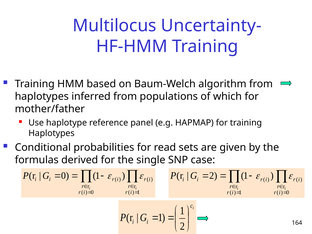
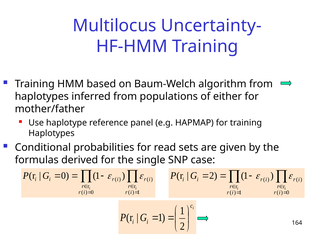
which: which -> either
